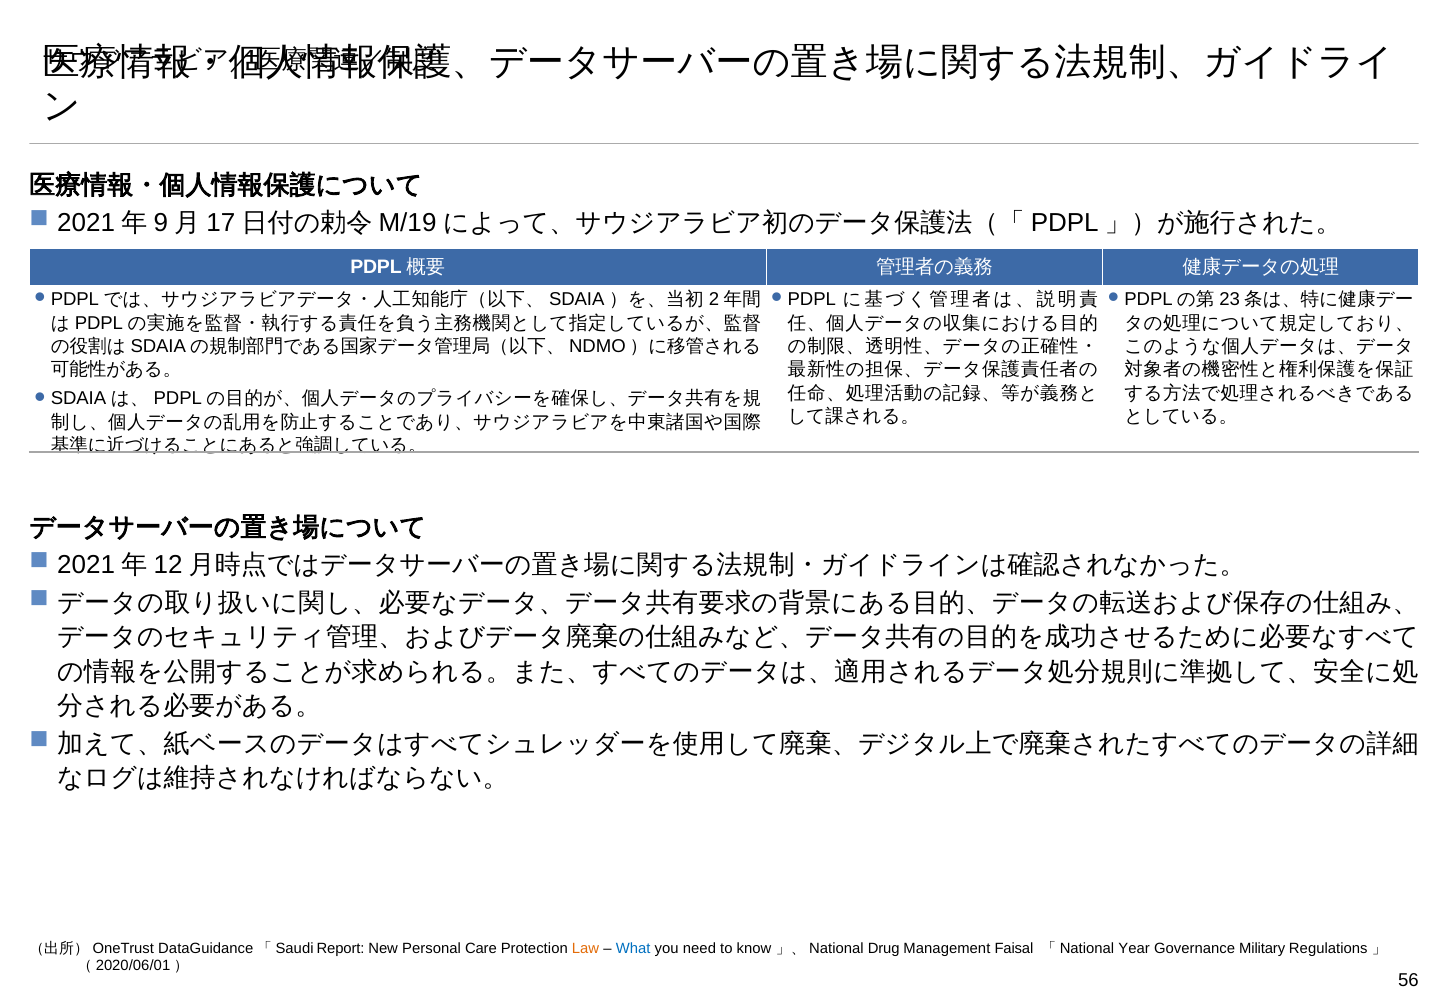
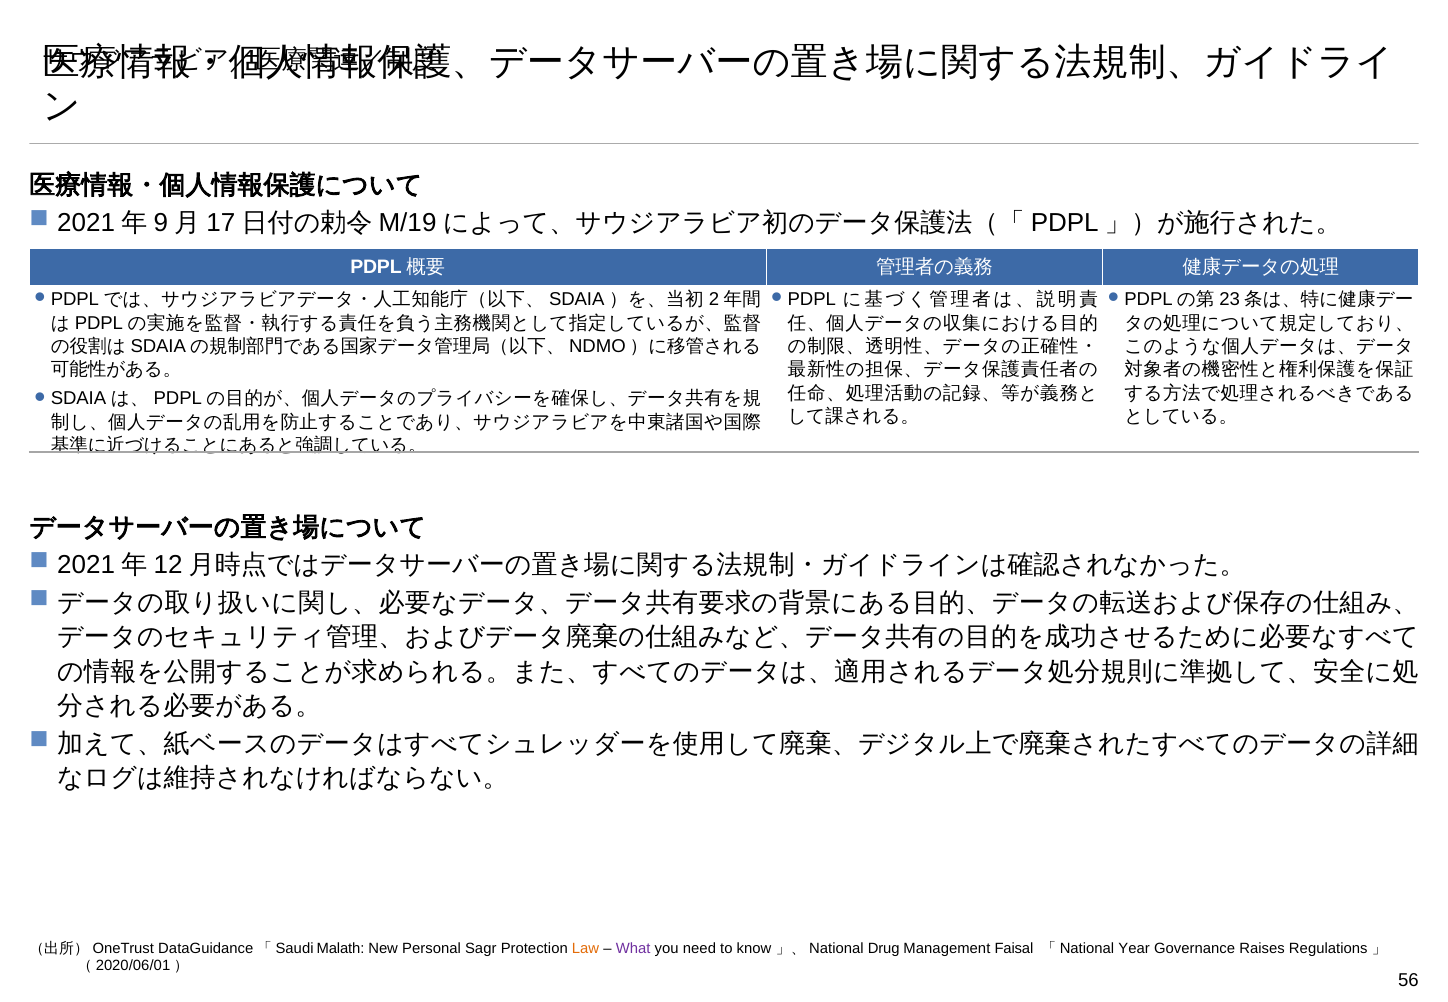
Report: Report -> Malath
Care: Care -> Sagr
What colour: blue -> purple
Military: Military -> Raises
